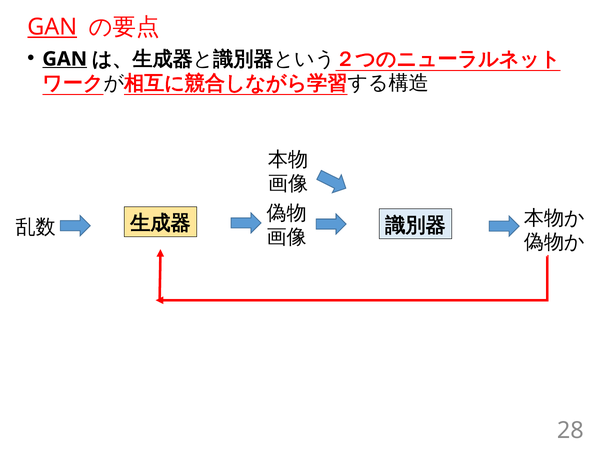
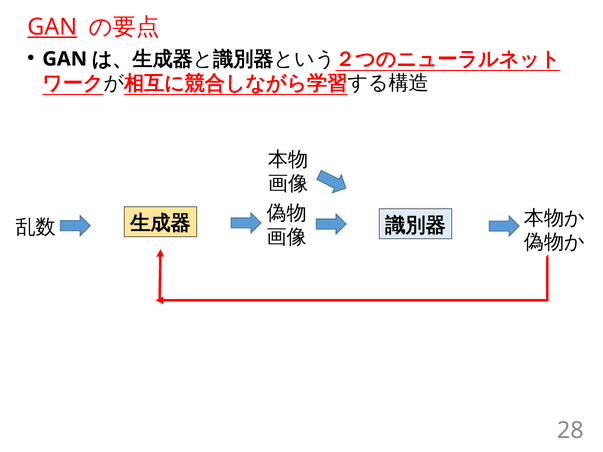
GAN at (65, 59) underline: present -> none
